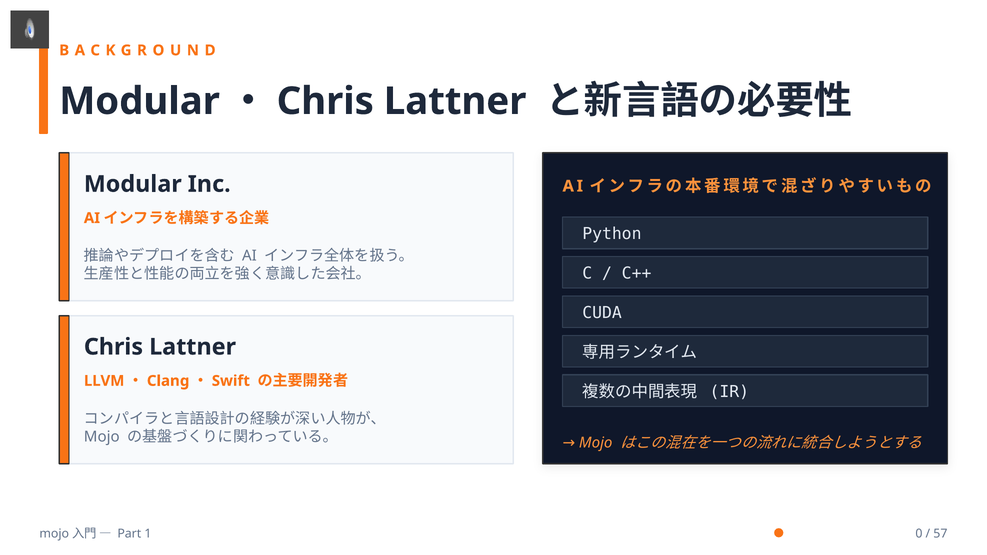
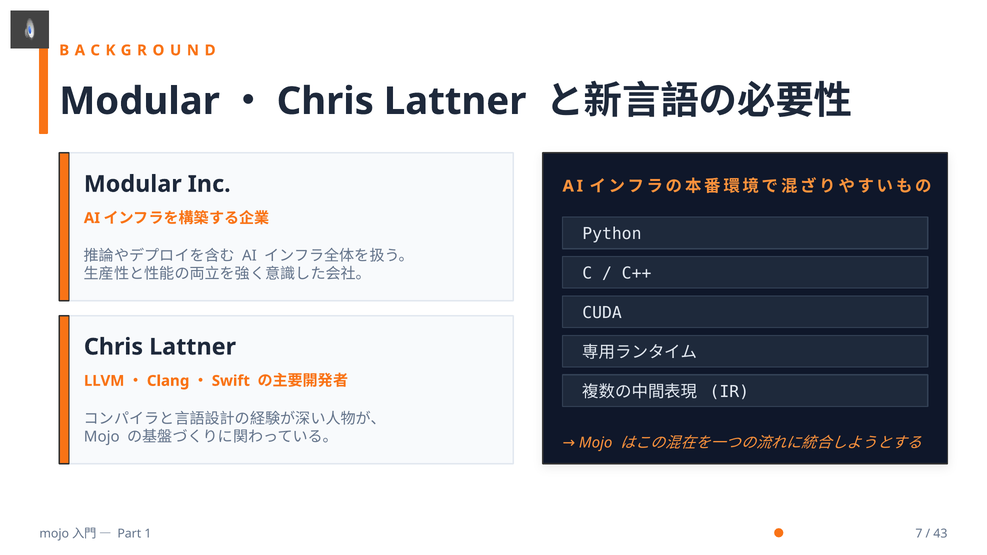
0: 0 -> 7
57: 57 -> 43
